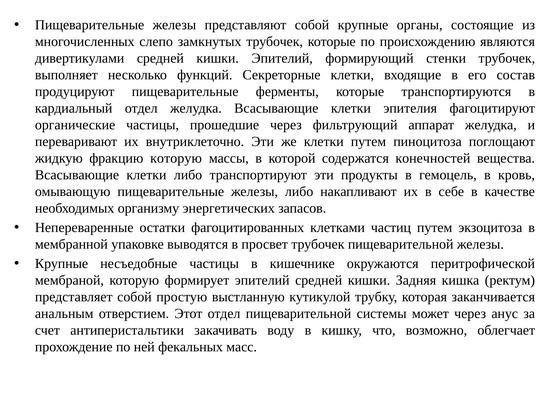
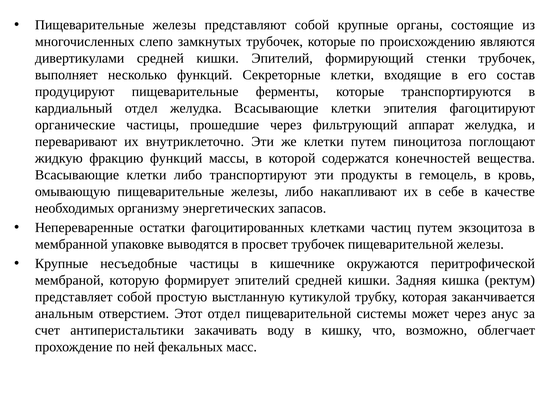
фракцию которую: которую -> функций
